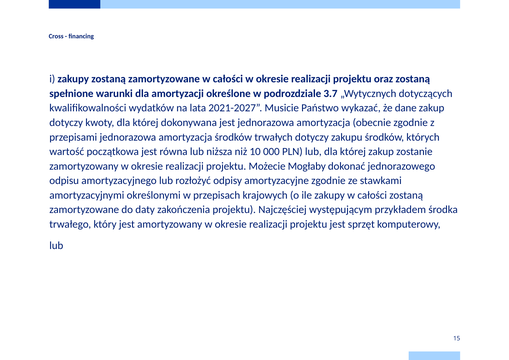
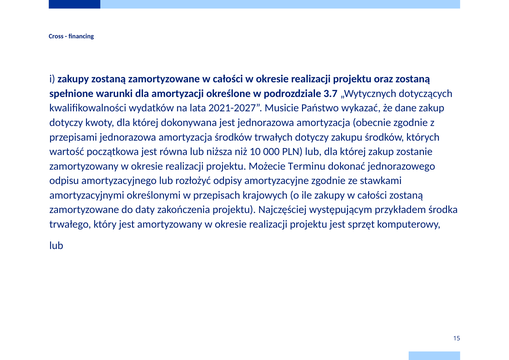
Mogłaby: Mogłaby -> Terminu
